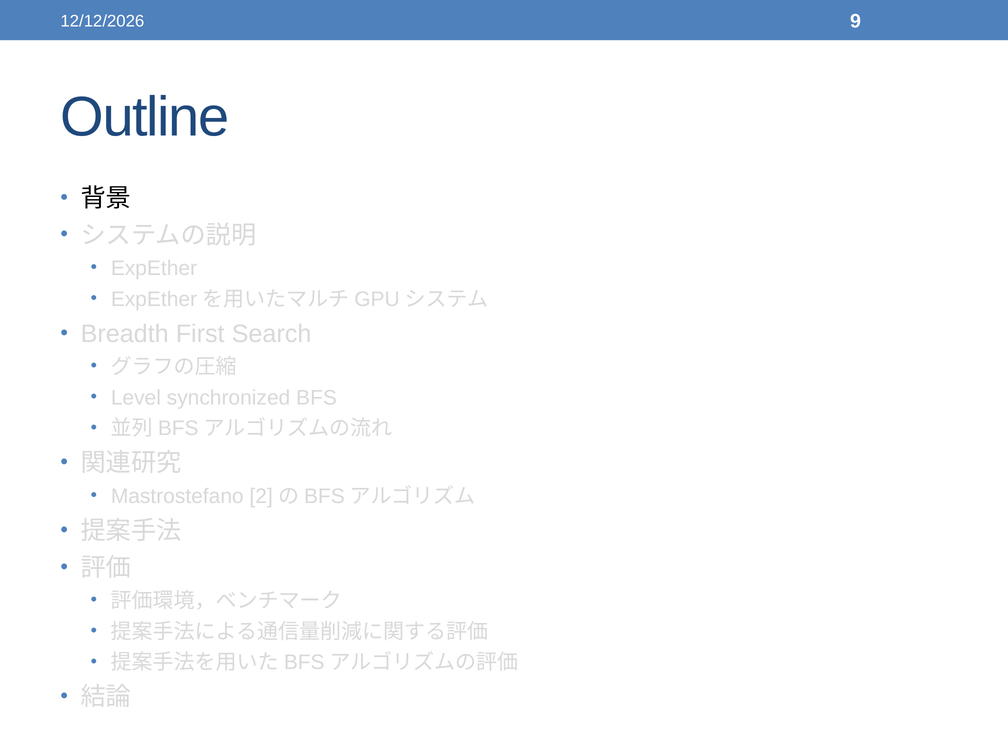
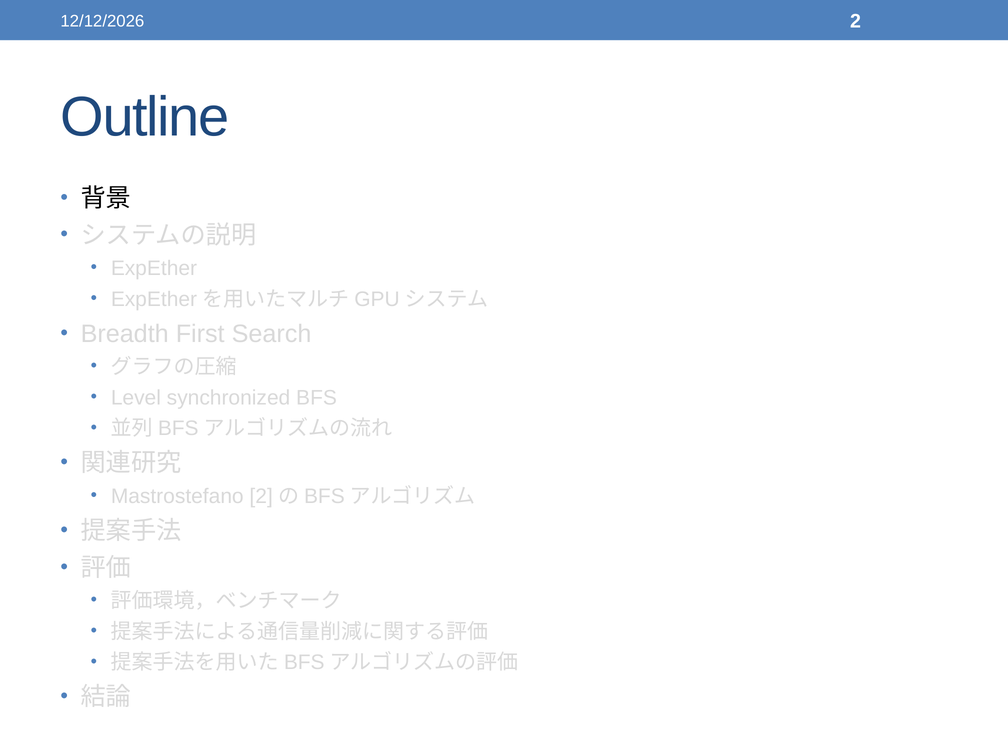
9: 9 -> 2
